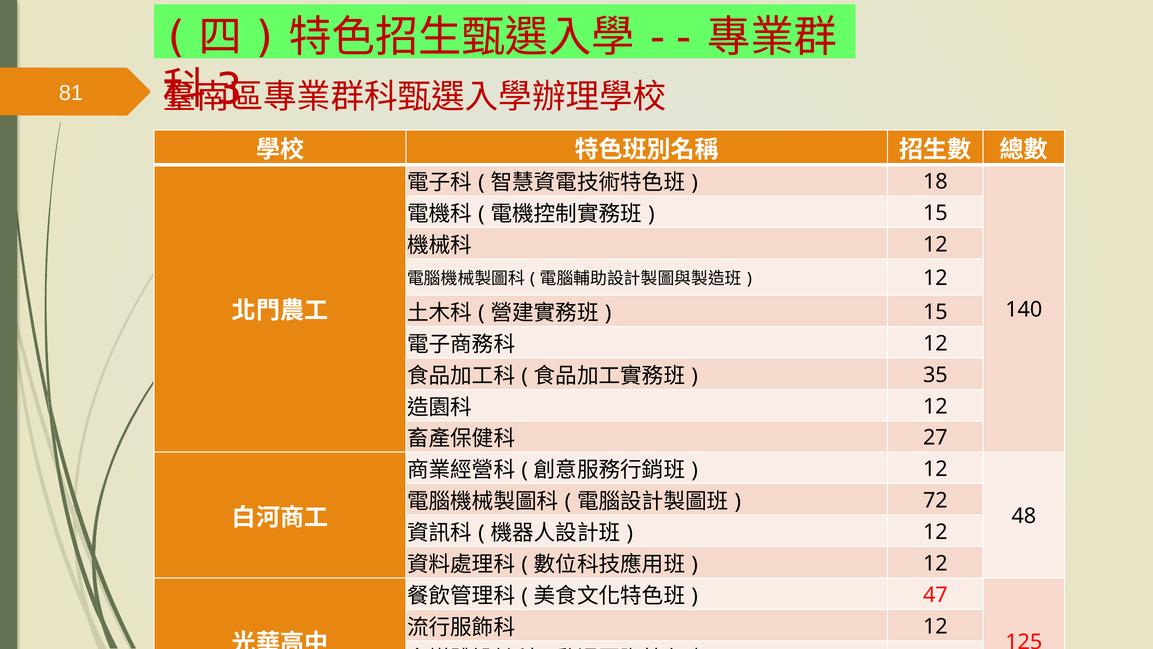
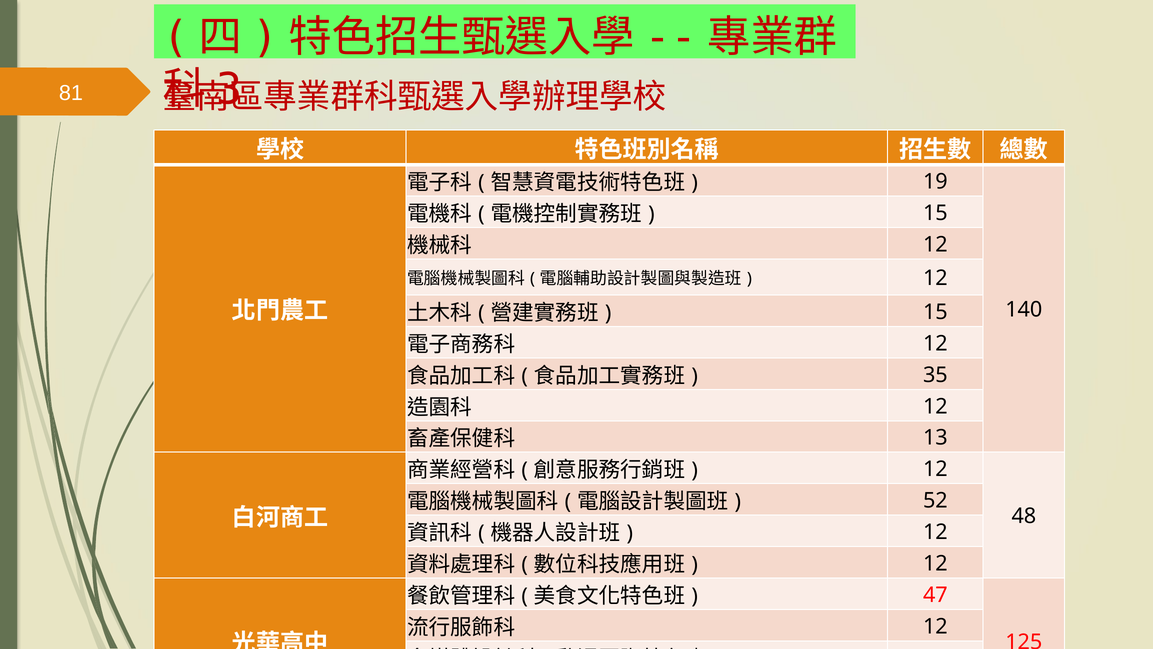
18: 18 -> 19
27: 27 -> 13
72: 72 -> 52
